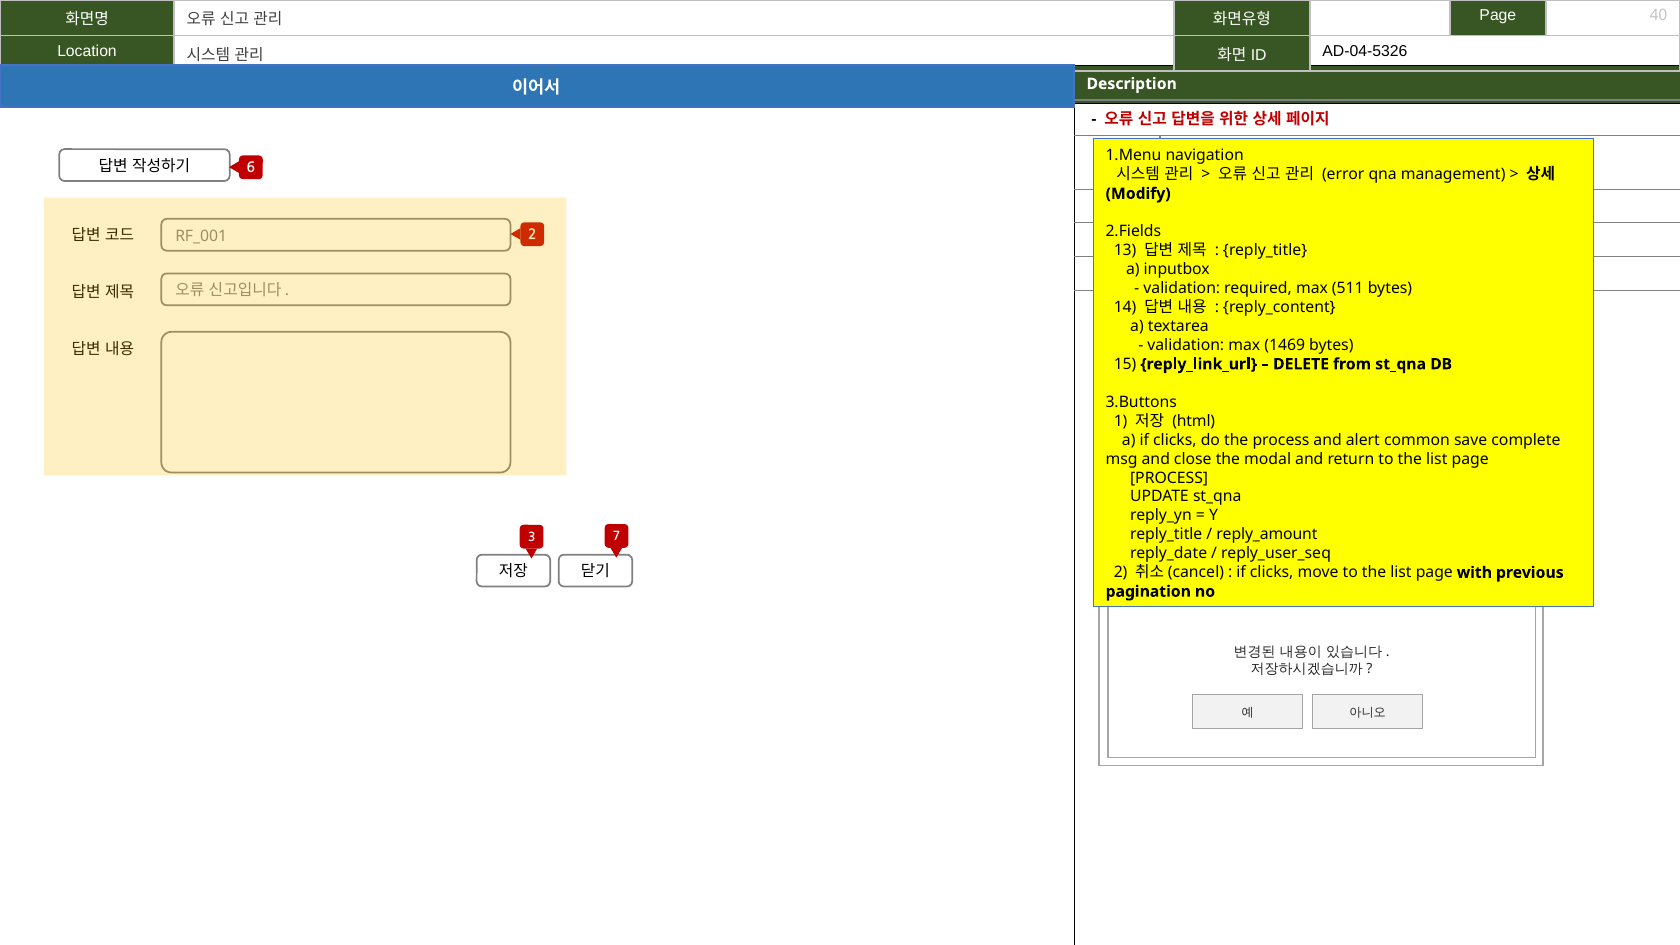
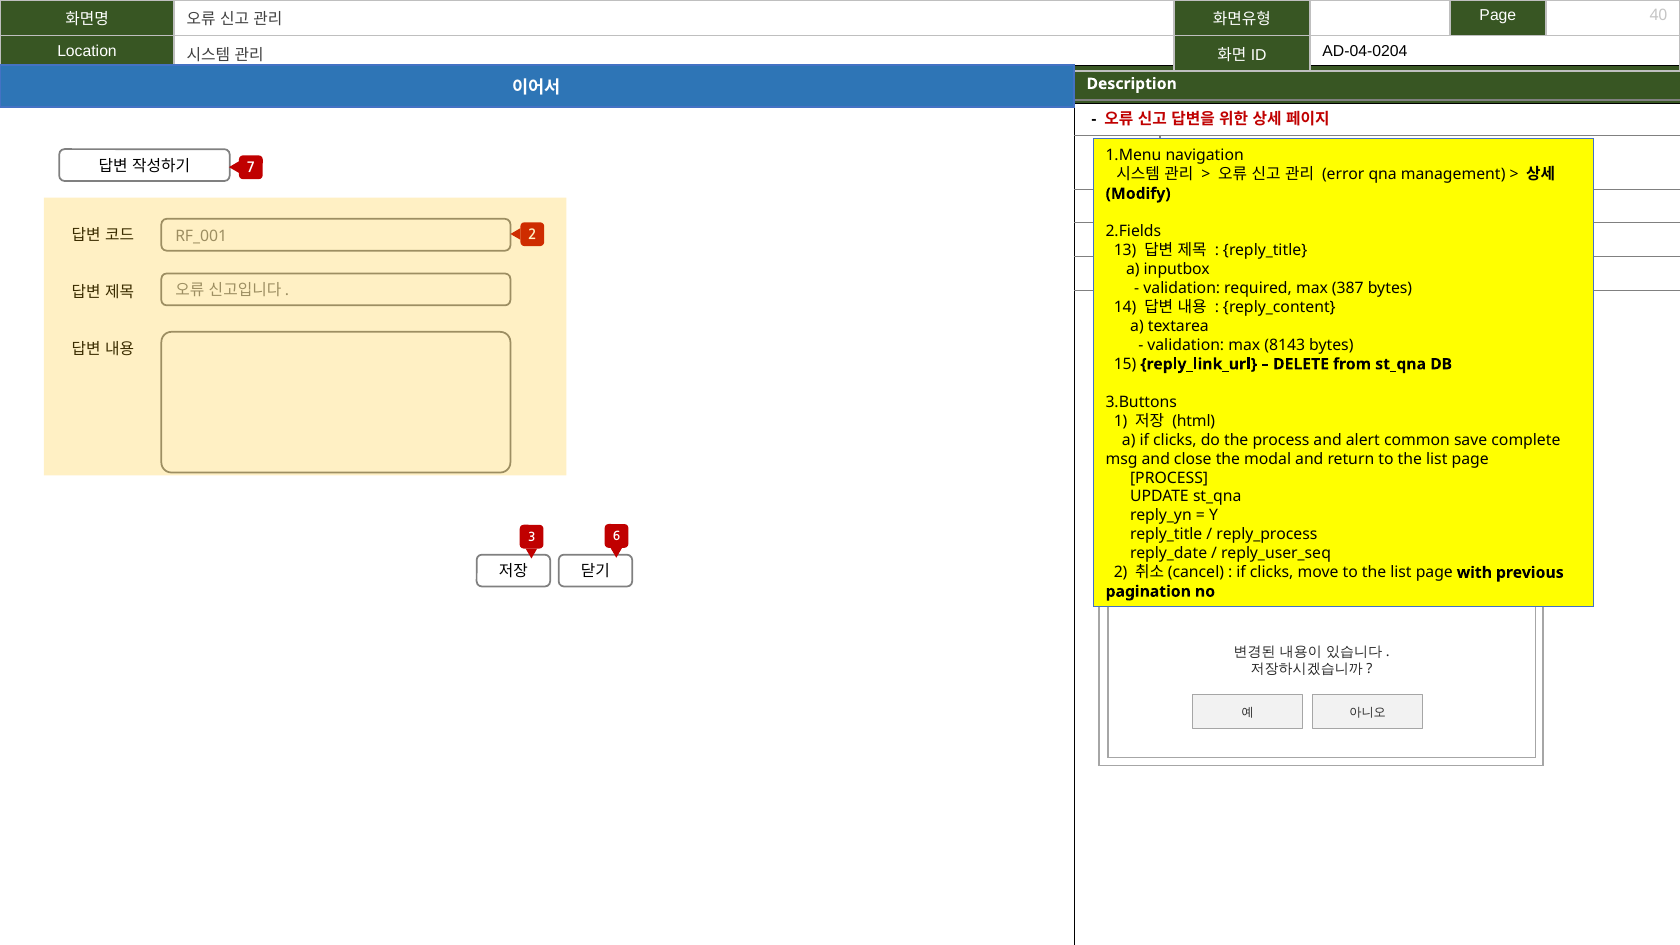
AD-04-5326: AD-04-5326 -> AD-04-0204
6: 6 -> 7
511: 511 -> 387
1469: 1469 -> 8143
reply_amount: reply_amount -> reply_process
7: 7 -> 6
